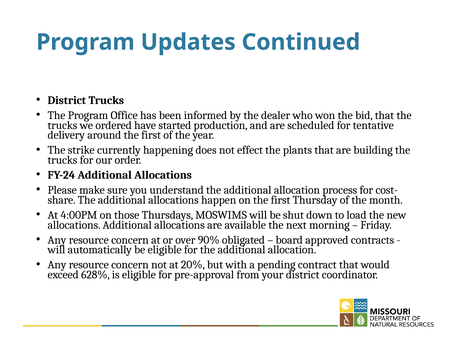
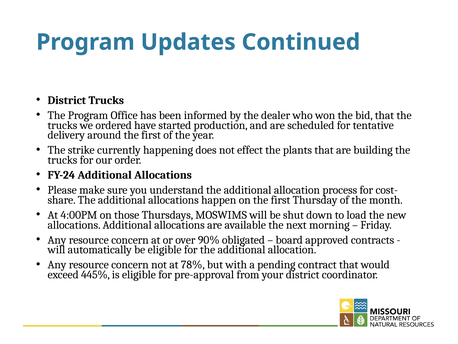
20%: 20% -> 78%
628%: 628% -> 445%
